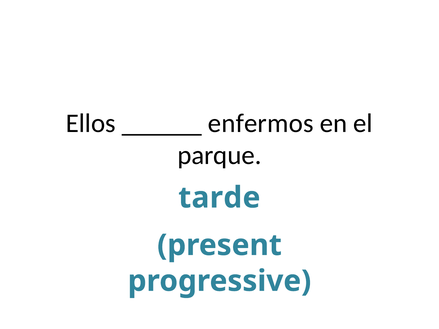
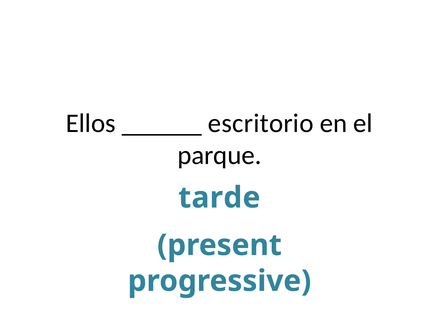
enfermos: enfermos -> escritorio
